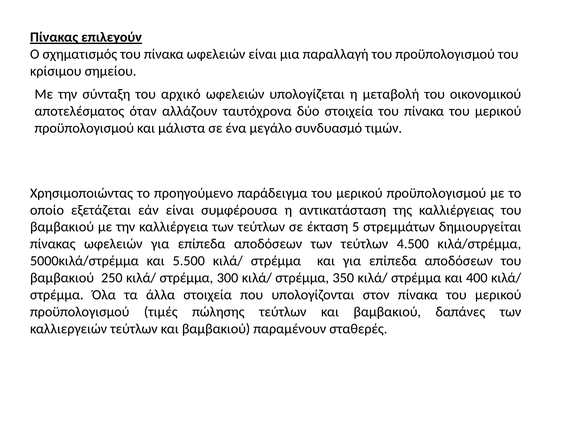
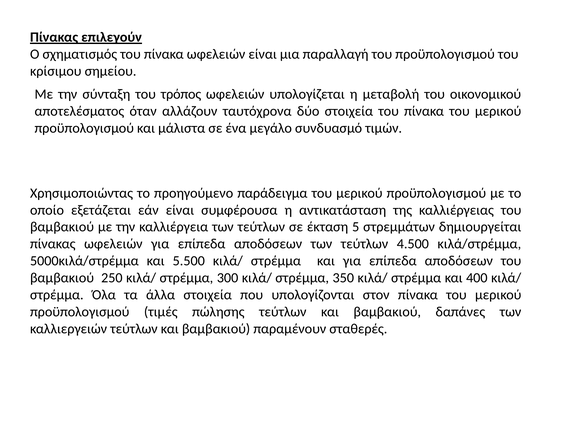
αρχικό: αρχικό -> τρόπος
